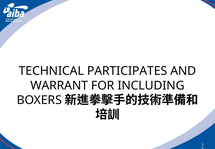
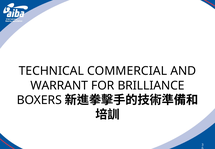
PARTICIPATES: PARTICIPATES -> COMMERCIAL
INCLUDING: INCLUDING -> BRILLIANCE
